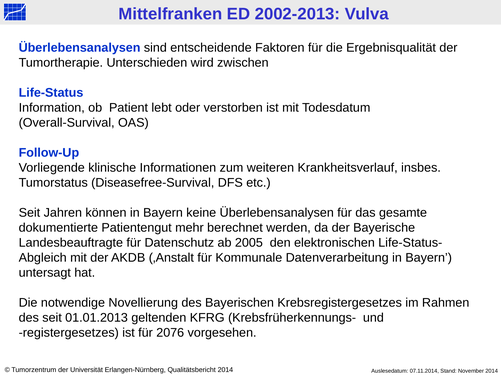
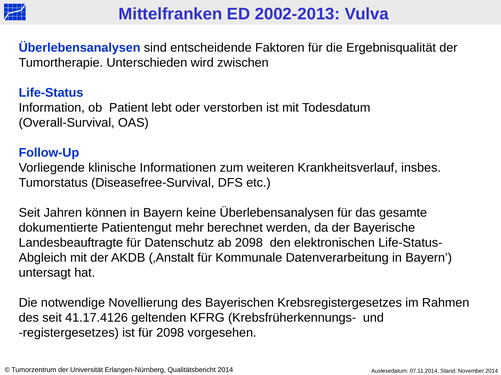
ab 2005: 2005 -> 2098
01.01.2013: 01.01.2013 -> 41.17.4126
für 2076: 2076 -> 2098
